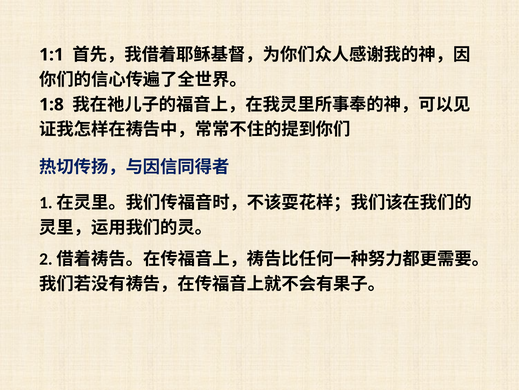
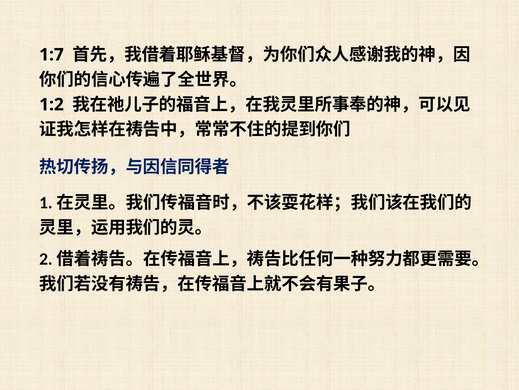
1:1: 1:1 -> 1:7
1:8: 1:8 -> 1:2
